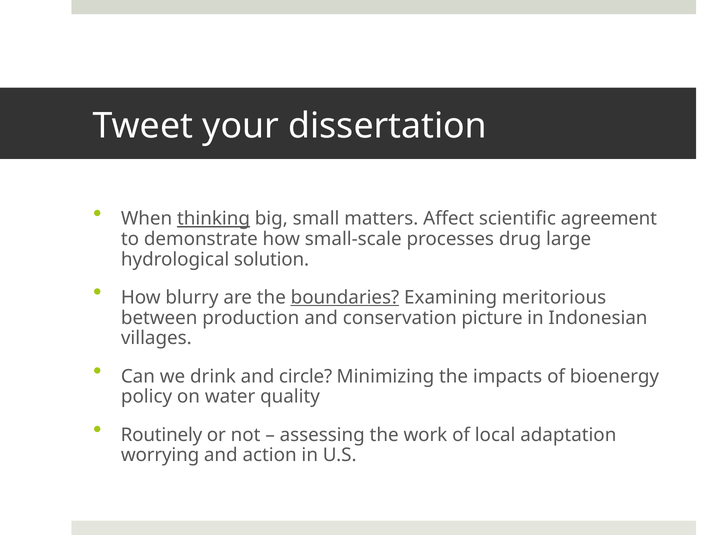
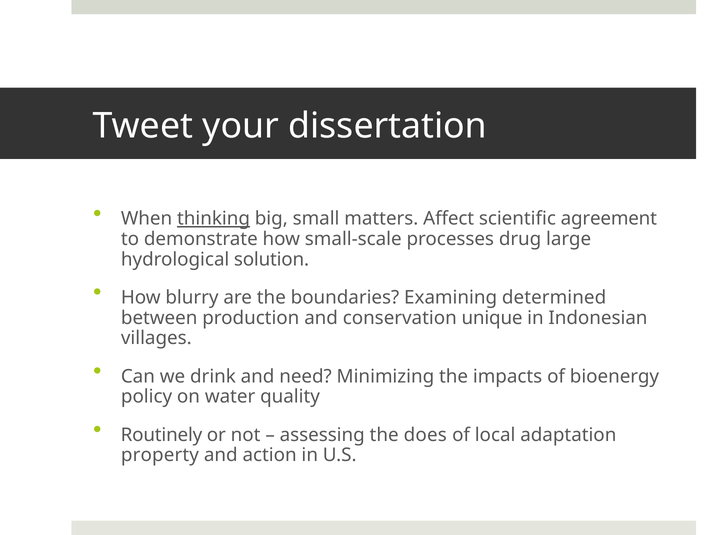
boundaries underline: present -> none
meritorious: meritorious -> determined
picture: picture -> unique
circle: circle -> need
work: work -> does
worrying: worrying -> property
